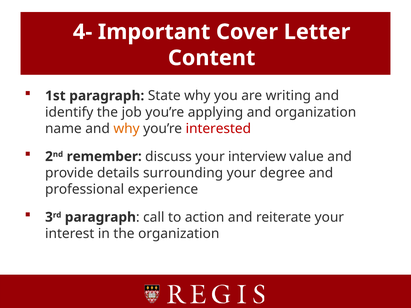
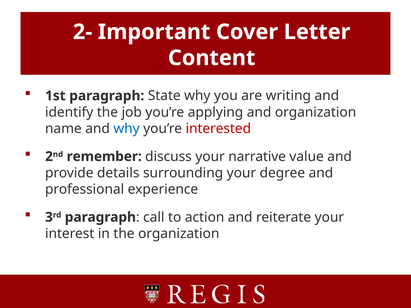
4-: 4- -> 2-
why at (127, 129) colour: orange -> blue
interview: interview -> narrative
